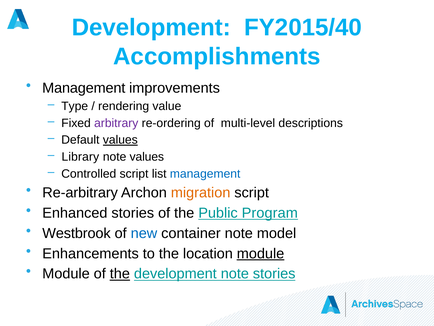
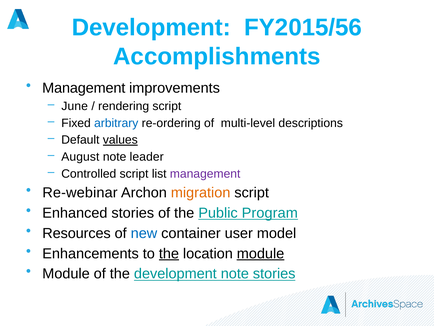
FY2015/40: FY2015/40 -> FY2015/56
Type: Type -> June
rendering value: value -> script
arbitrary colour: purple -> blue
Library: Library -> August
note values: values -> leader
management at (205, 173) colour: blue -> purple
Re-arbitrary: Re-arbitrary -> Re-webinar
Westbrook: Westbrook -> Resources
container note: note -> user
the at (169, 253) underline: none -> present
the at (120, 273) underline: present -> none
